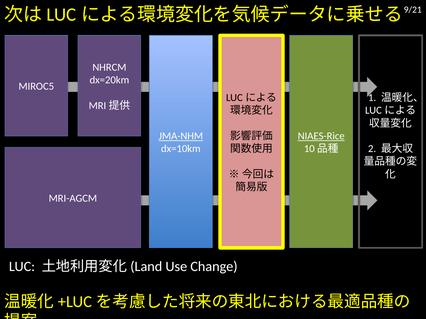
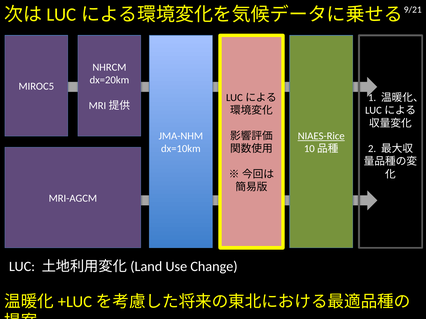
JMA-NHM underline: present -> none
